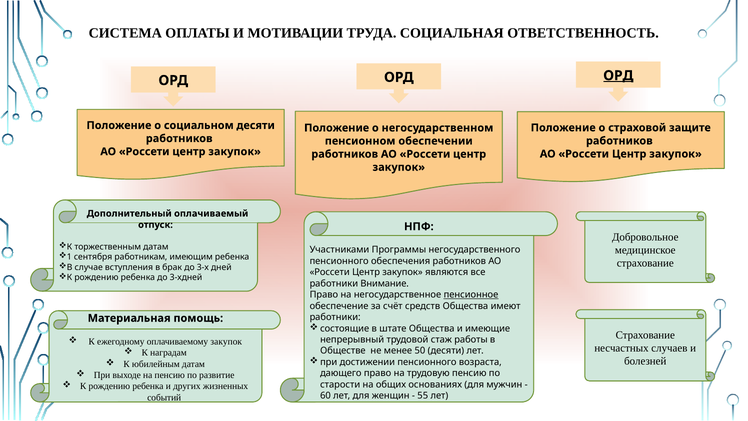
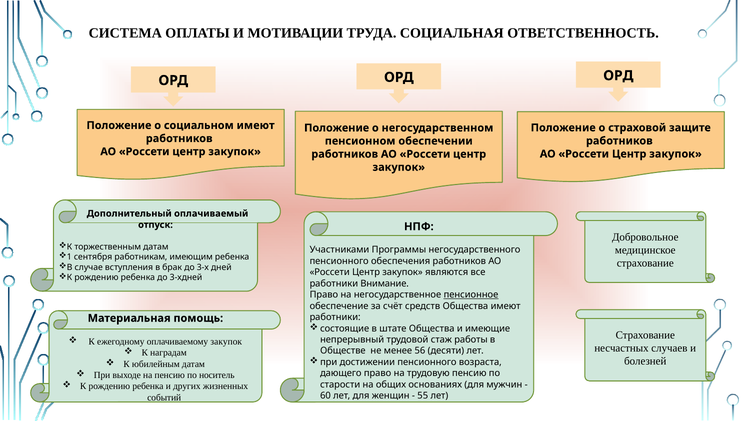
ОРД at (618, 76) underline: present -> none
социальном десяти: десяти -> имеют
50: 50 -> 56
развитие: развитие -> носитель
